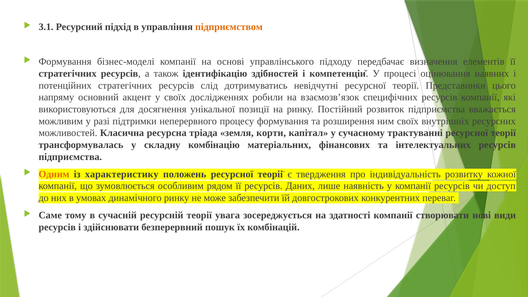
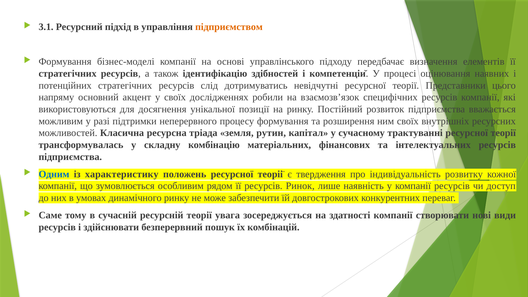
корти: корти -> рутин
Одним colour: orange -> blue
Даних: Даних -> Ринок
